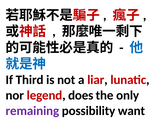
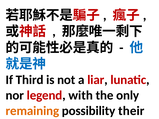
does: does -> with
remaining colour: purple -> orange
want: want -> their
